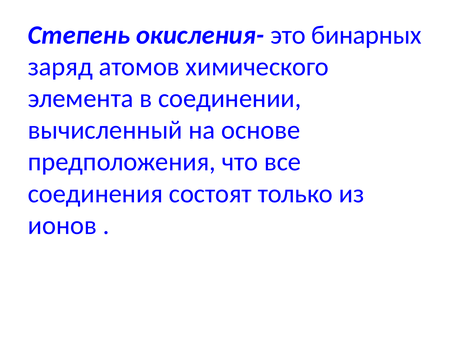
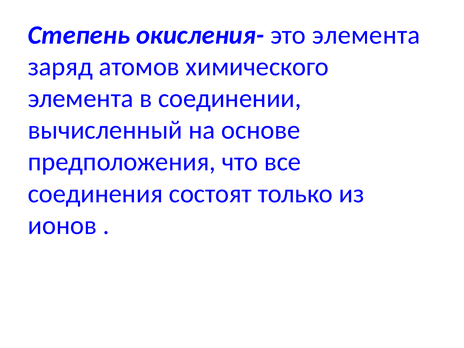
это бинарных: бинарных -> элемента
